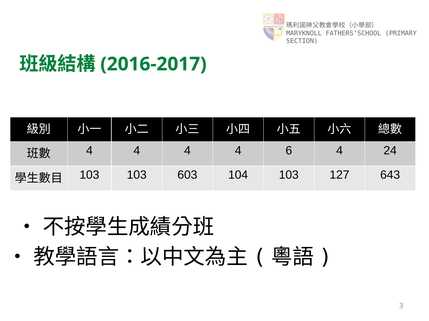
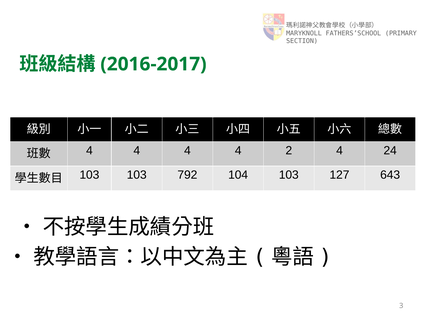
6: 6 -> 2
603: 603 -> 792
